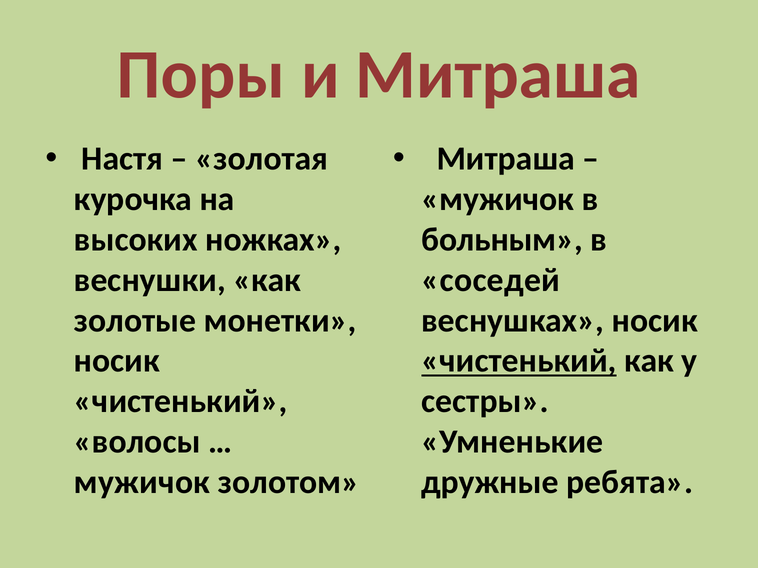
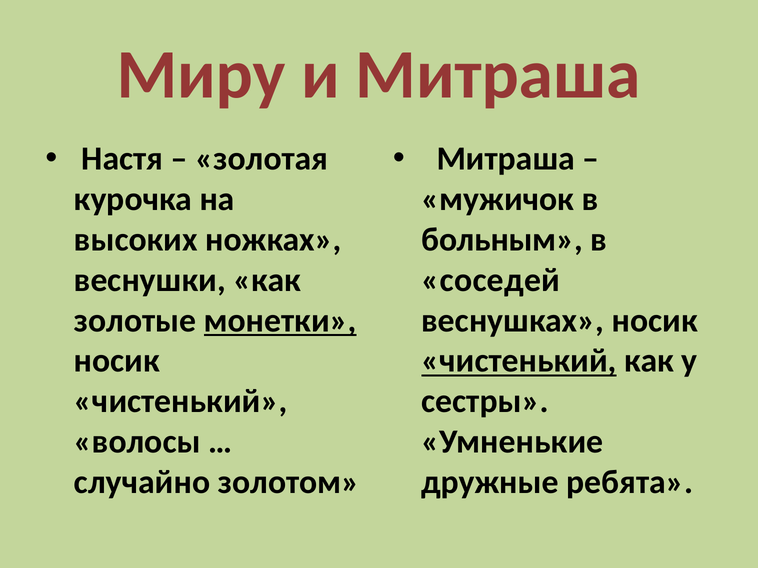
Поры: Поры -> Миру
монетки underline: none -> present
мужичок at (142, 483): мужичок -> случайно
